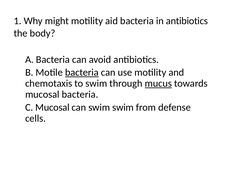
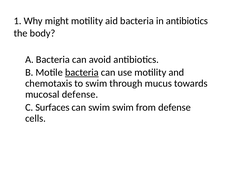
mucus underline: present -> none
mucosal bacteria: bacteria -> defense
C Mucosal: Mucosal -> Surfaces
